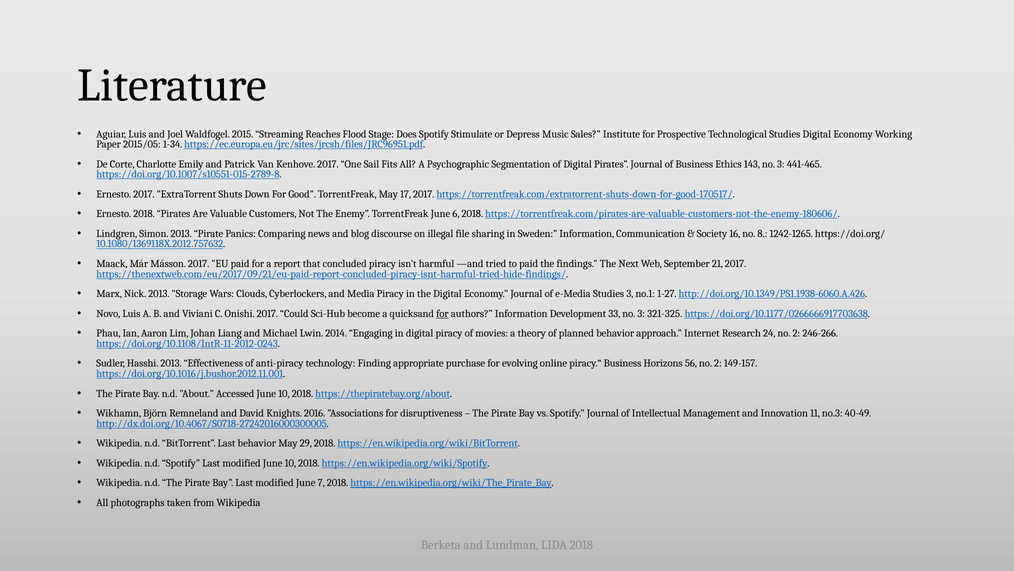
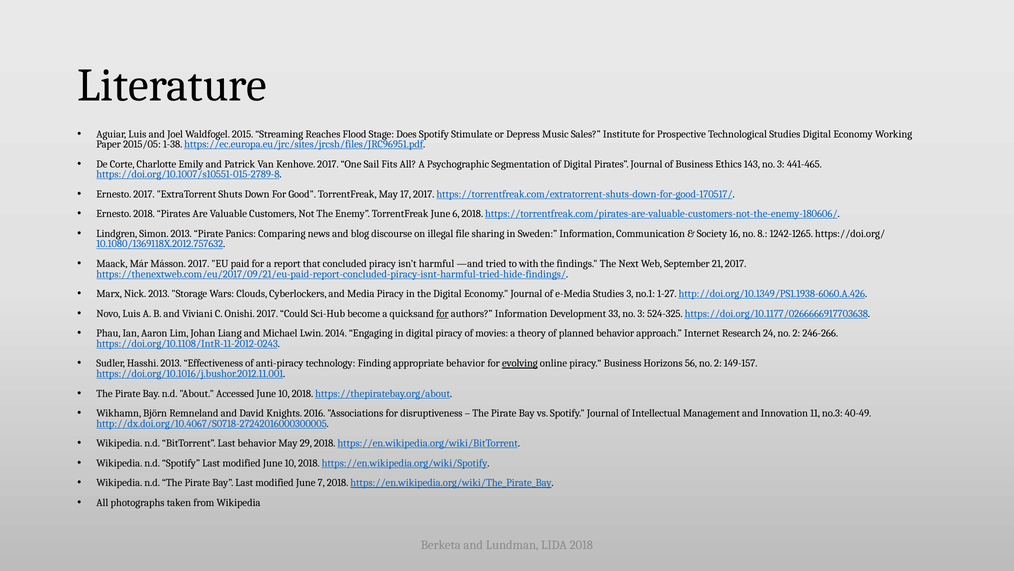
1-34: 1-34 -> 1-38
to paid: paid -> with
321-325: 321-325 -> 524-325
appropriate purchase: purchase -> behavior
evolving underline: none -> present
